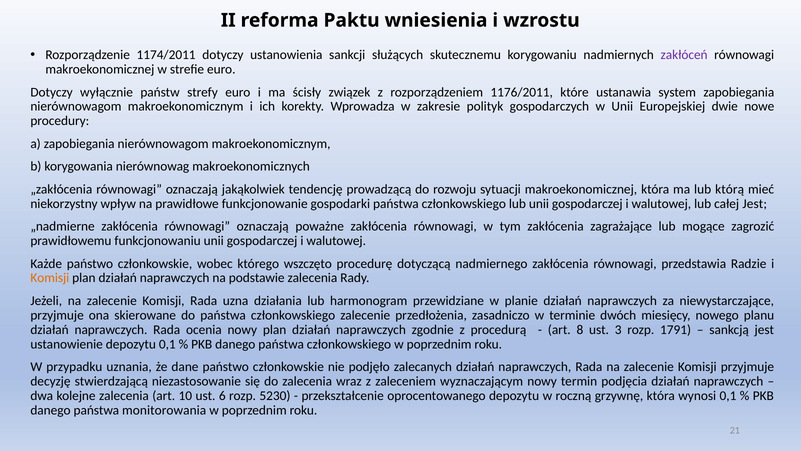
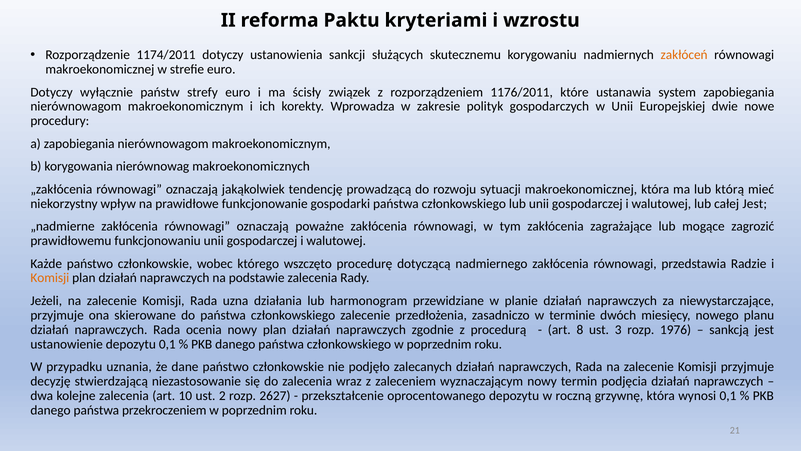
wniesienia: wniesienia -> kryteriami
zakłóceń colour: purple -> orange
1791: 1791 -> 1976
6: 6 -> 2
5230: 5230 -> 2627
monitorowania: monitorowania -> przekroczeniem
